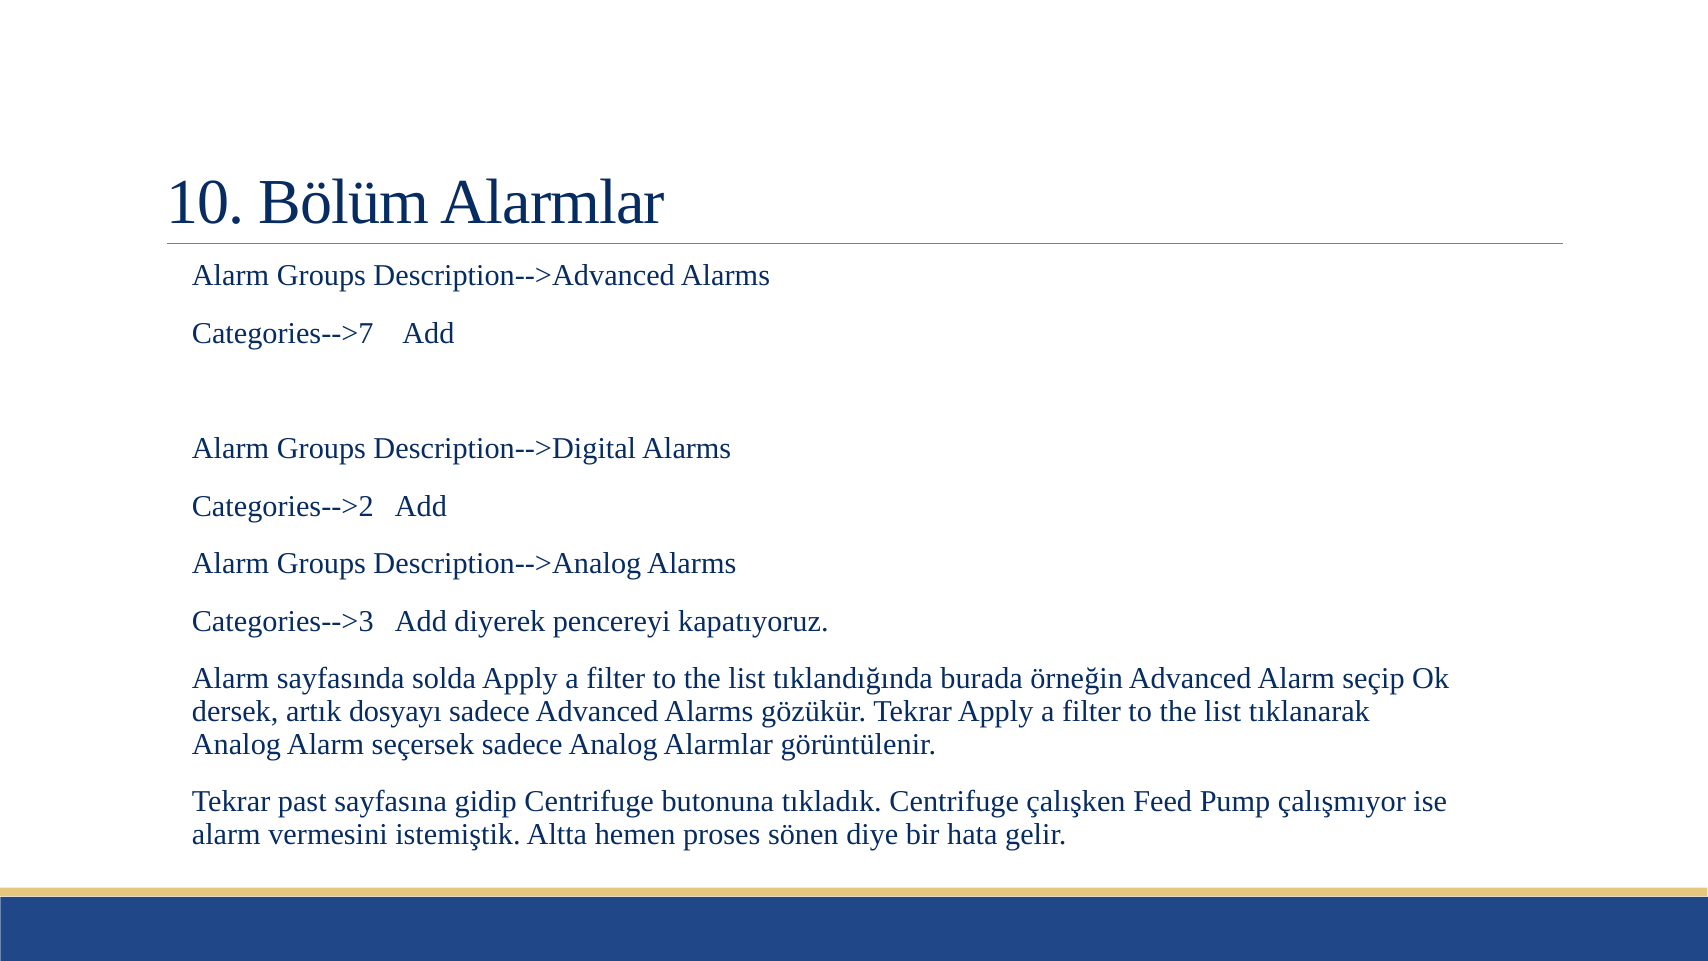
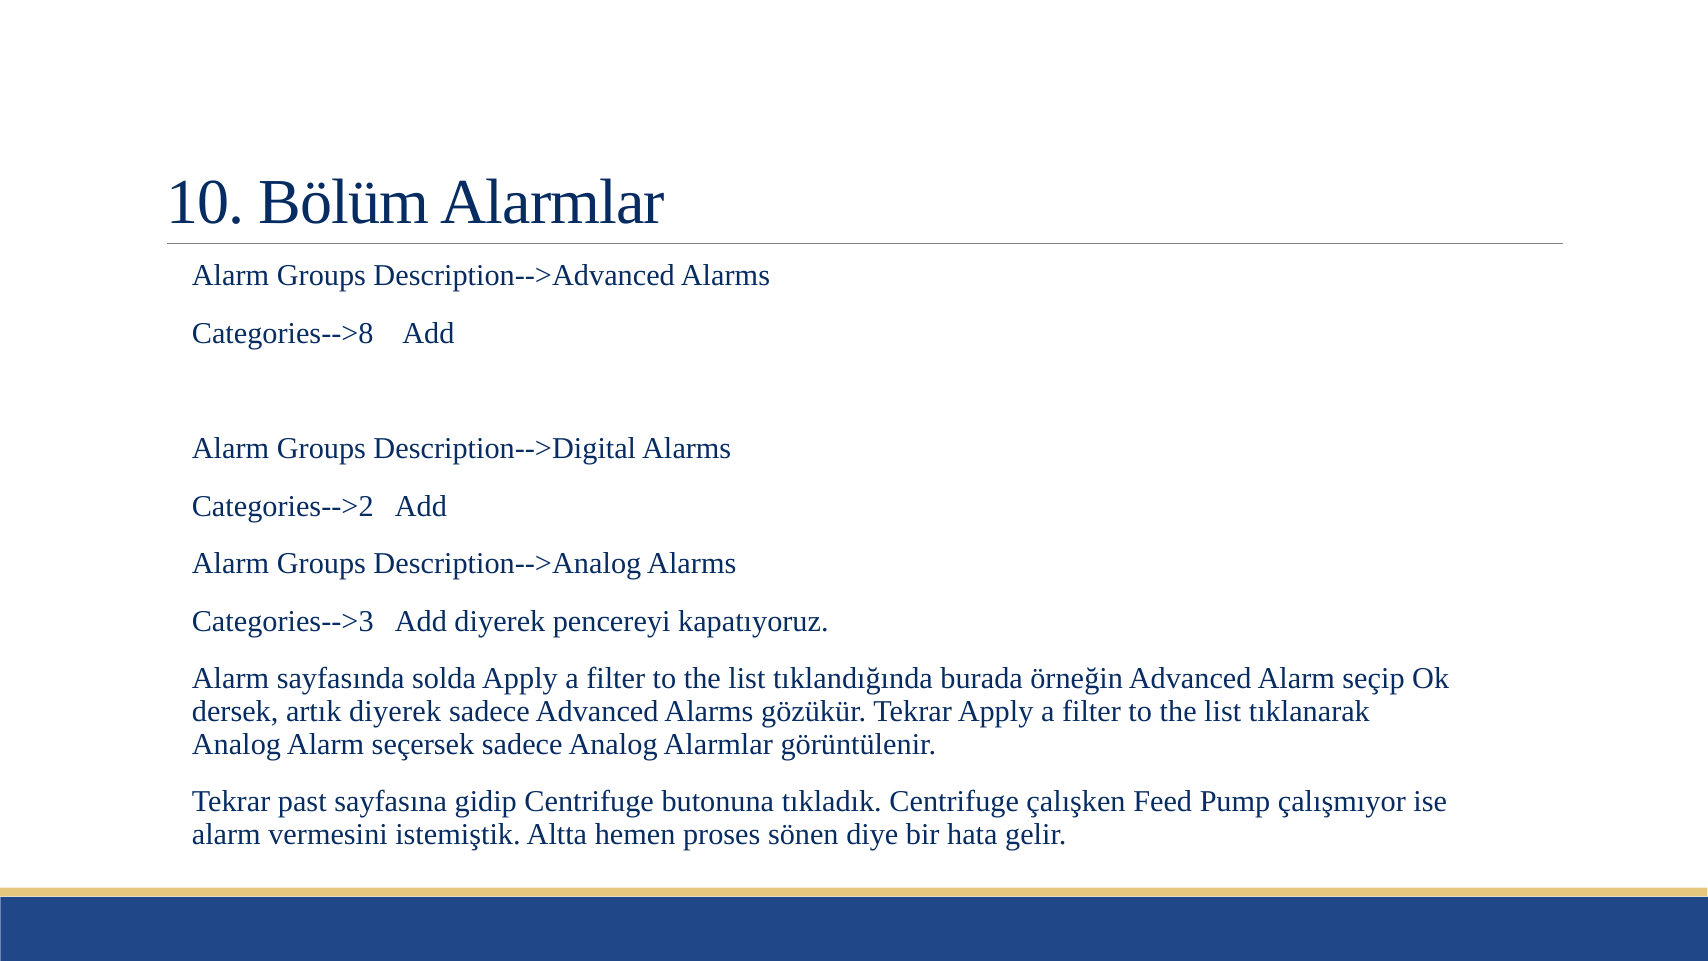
Categories-->7: Categories-->7 -> Categories-->8
artık dosyayı: dosyayı -> diyerek
